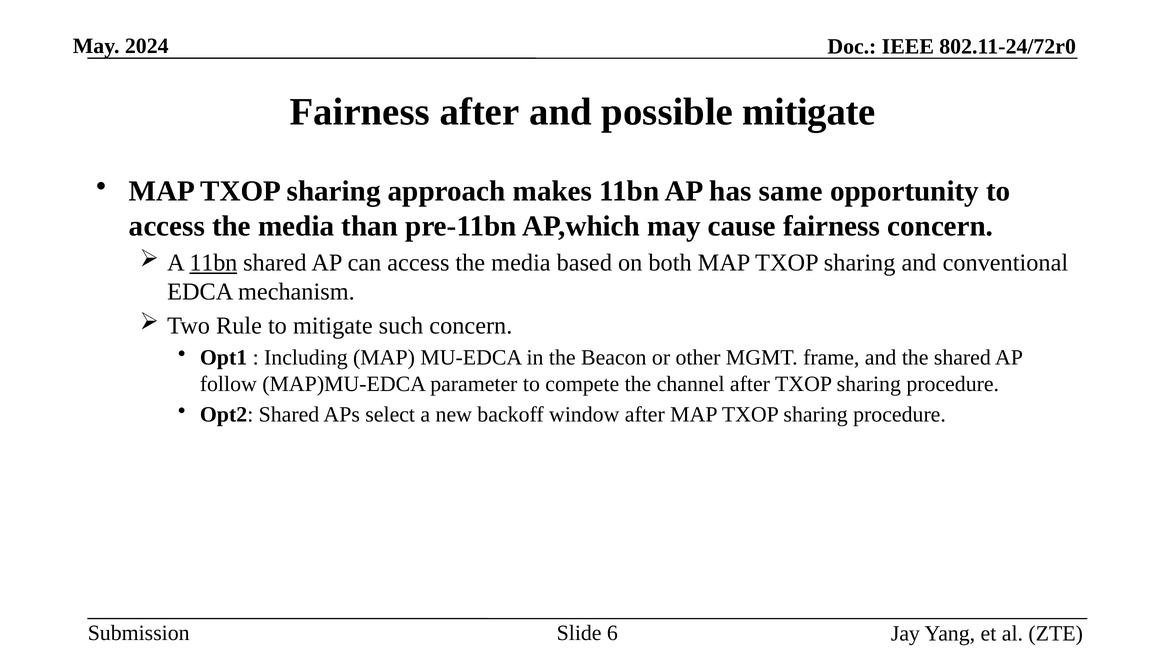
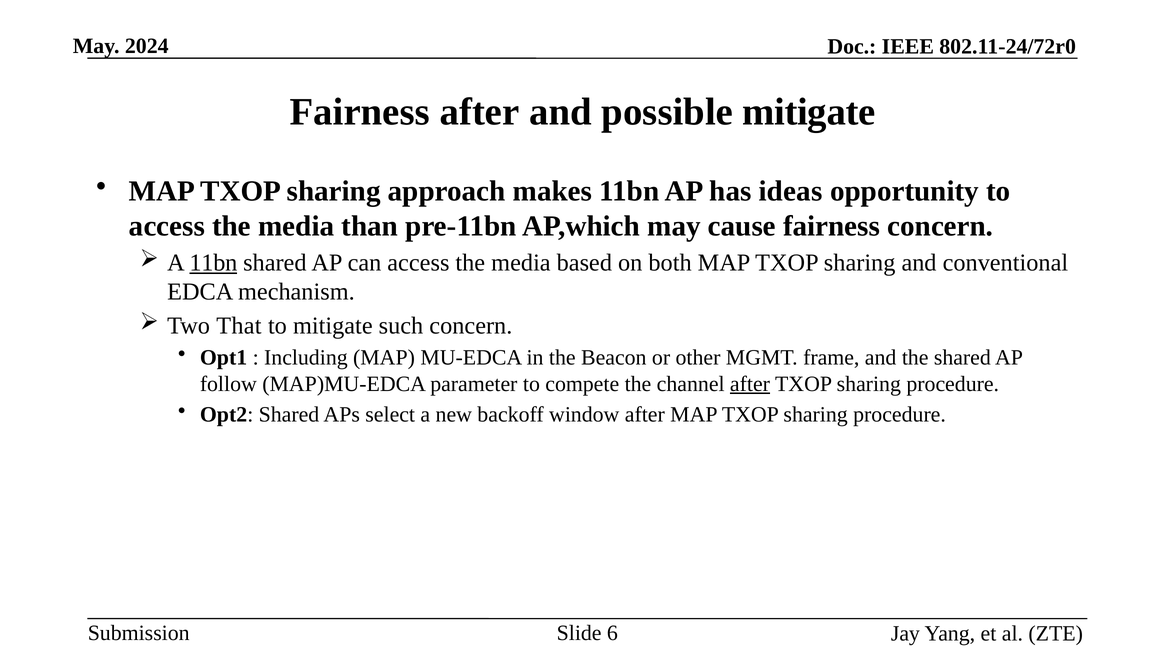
same: same -> ideas
Rule: Rule -> That
after at (750, 384) underline: none -> present
